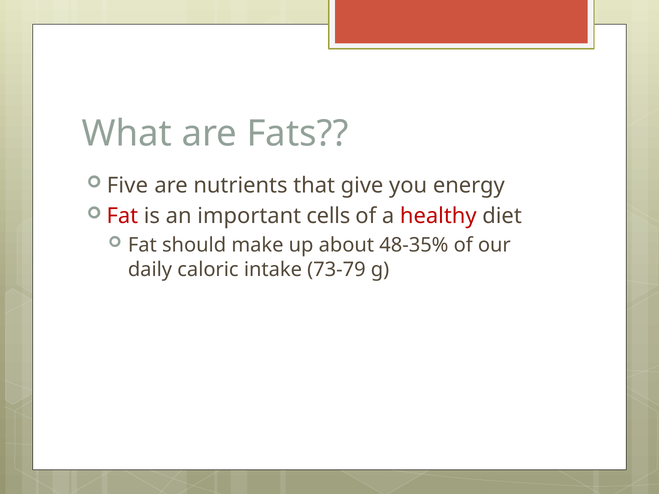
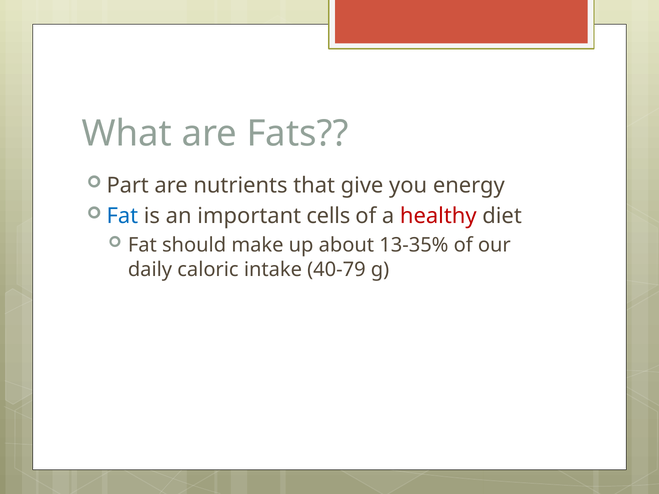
Five: Five -> Part
Fat at (122, 216) colour: red -> blue
48-35%: 48-35% -> 13-35%
73-79: 73-79 -> 40-79
